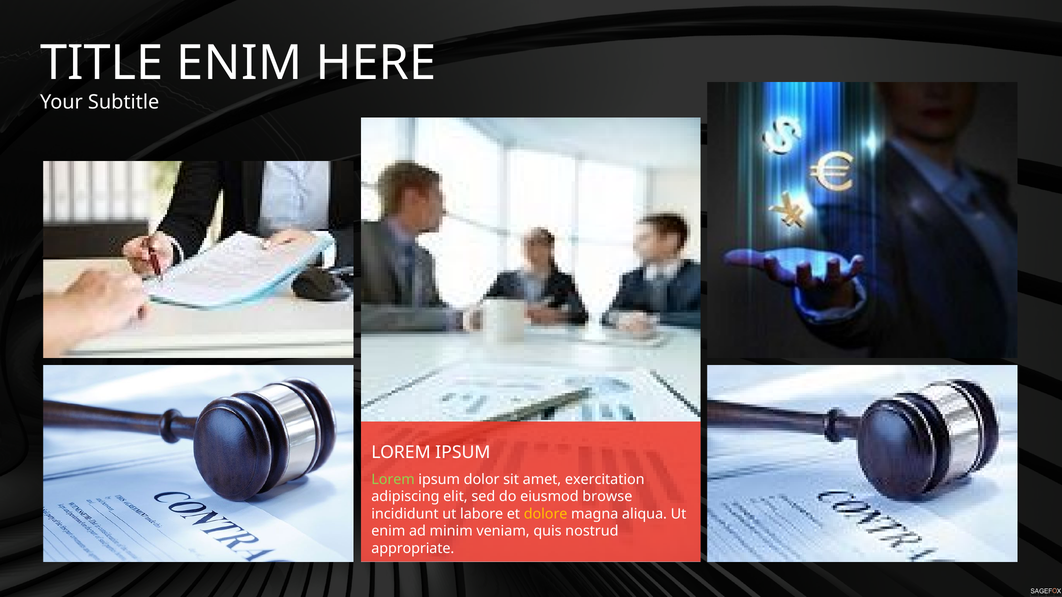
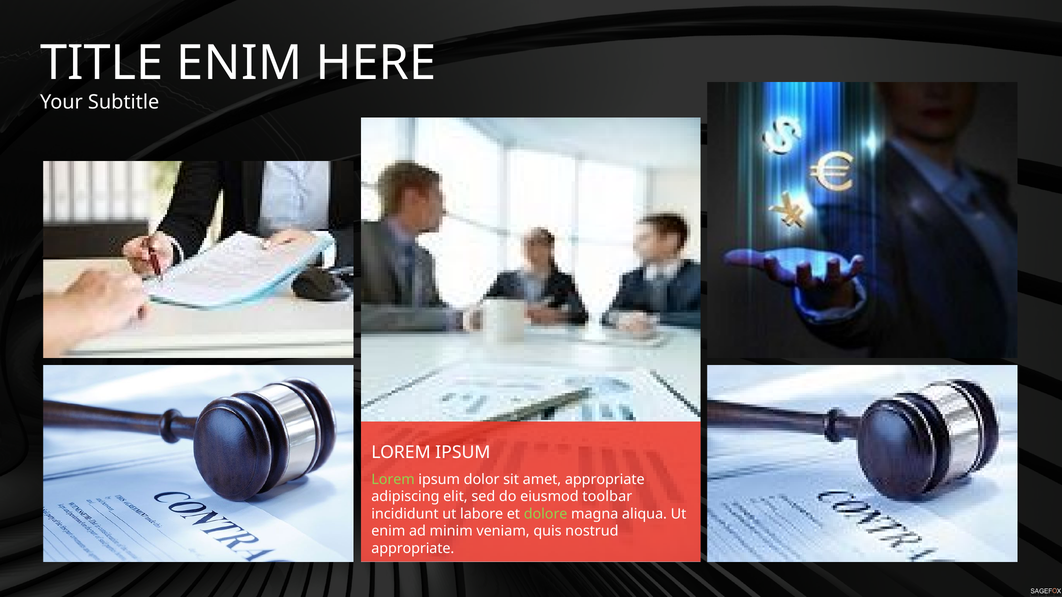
amet exercitation: exercitation -> appropriate
browse: browse -> toolbar
dolore colour: yellow -> light green
